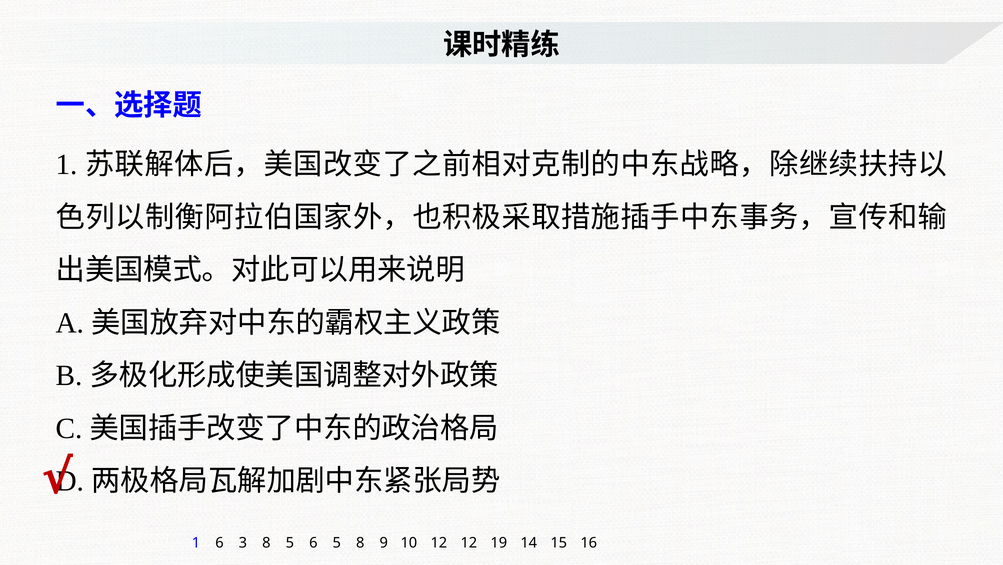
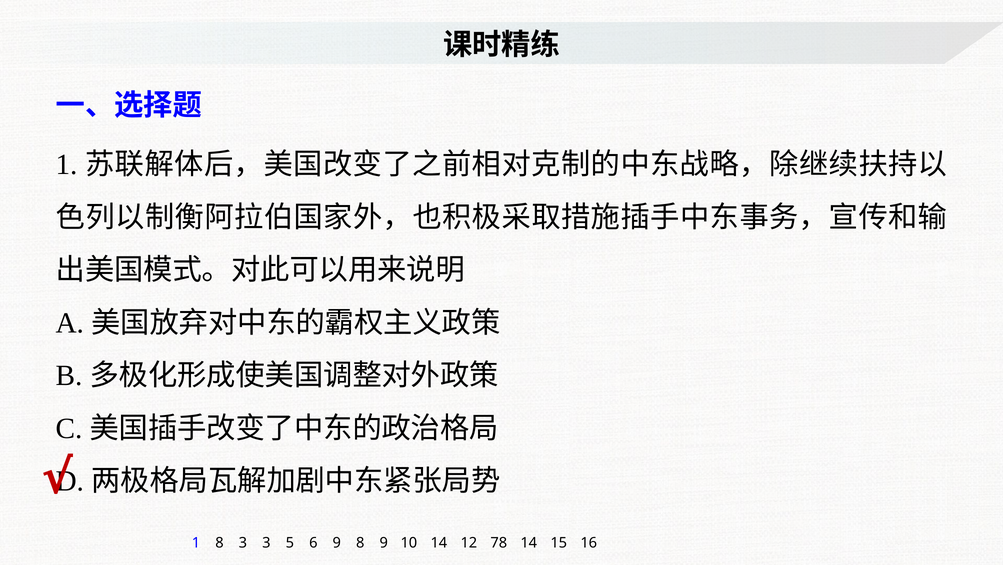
1 6: 6 -> 8
3 8: 8 -> 3
6 5: 5 -> 9
10 12: 12 -> 14
19: 19 -> 78
